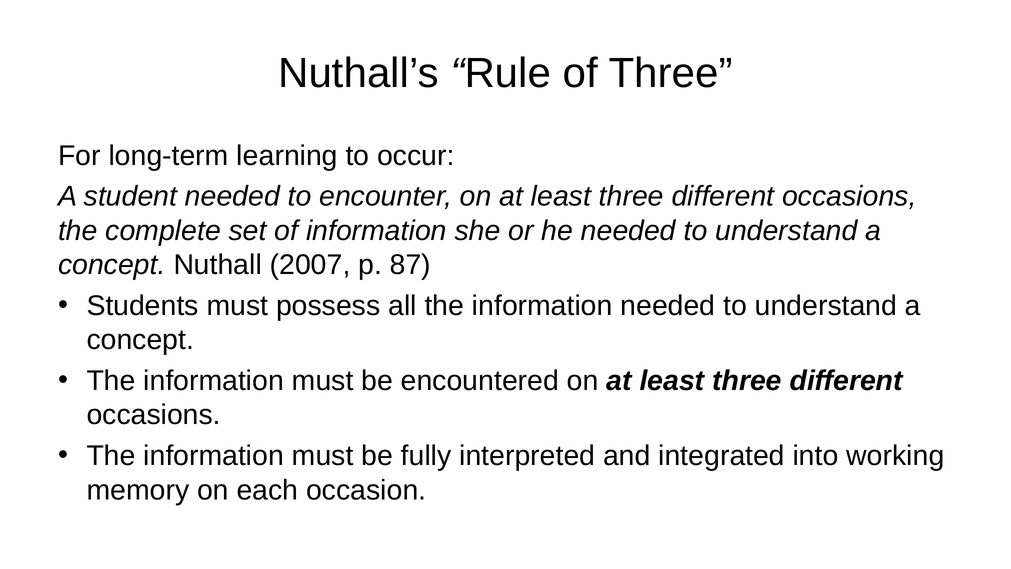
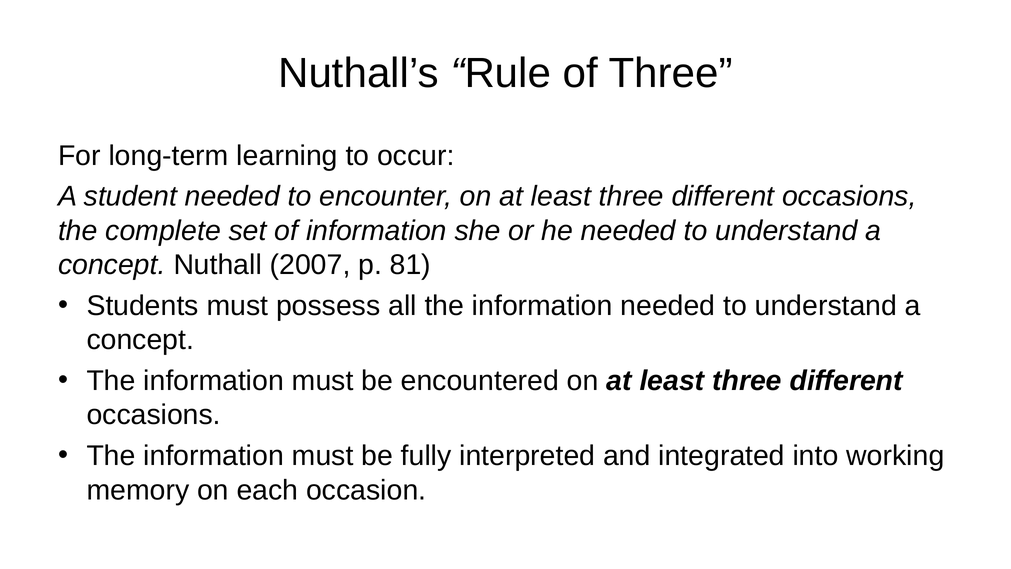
87: 87 -> 81
